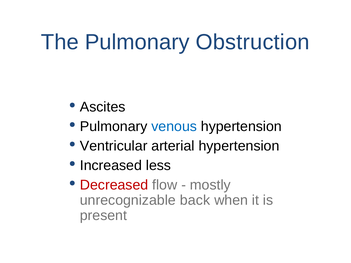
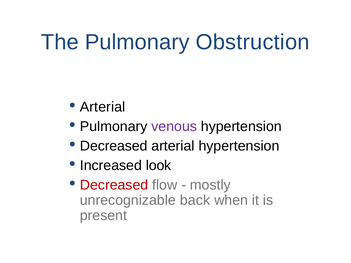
Ascites at (103, 107): Ascites -> Arterial
venous colour: blue -> purple
Ventricular at (114, 146): Ventricular -> Decreased
less: less -> look
